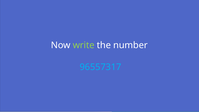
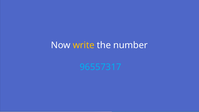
write colour: light green -> yellow
